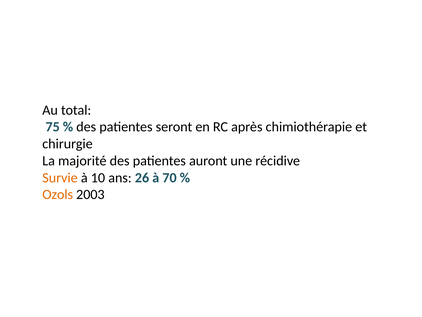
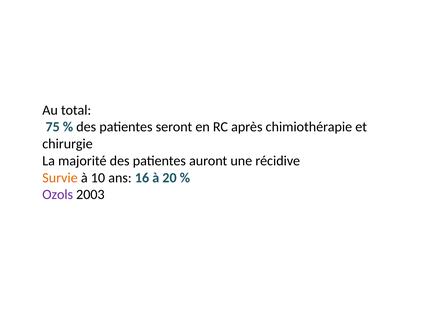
26: 26 -> 16
70: 70 -> 20
Ozols colour: orange -> purple
